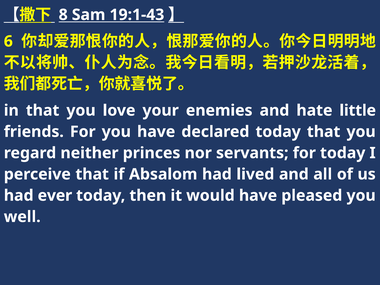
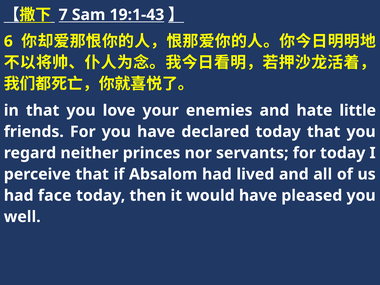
8: 8 -> 7
ever: ever -> face
